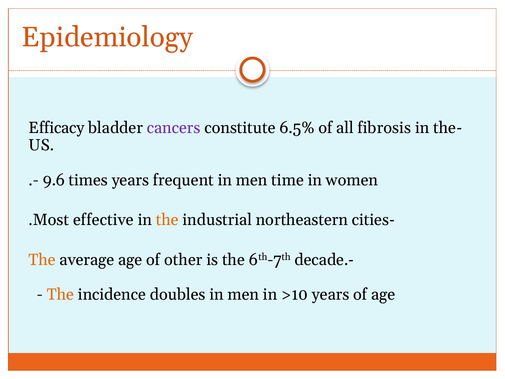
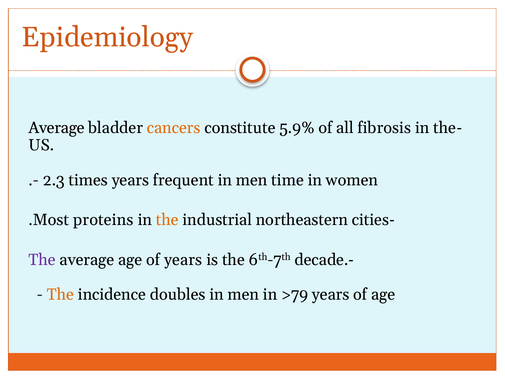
Efficacy at (57, 128): Efficacy -> Average
cancers colour: purple -> orange
6.5%: 6.5% -> 5.9%
9.6: 9.6 -> 2.3
effective: effective -> proteins
The at (42, 260) colour: orange -> purple
of other: other -> years
>10: >10 -> >79
